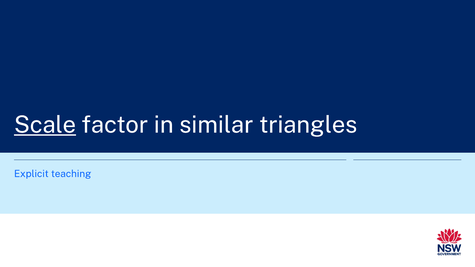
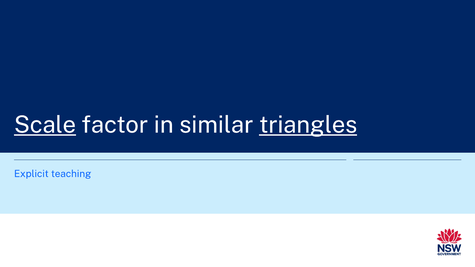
triangles underline: none -> present
